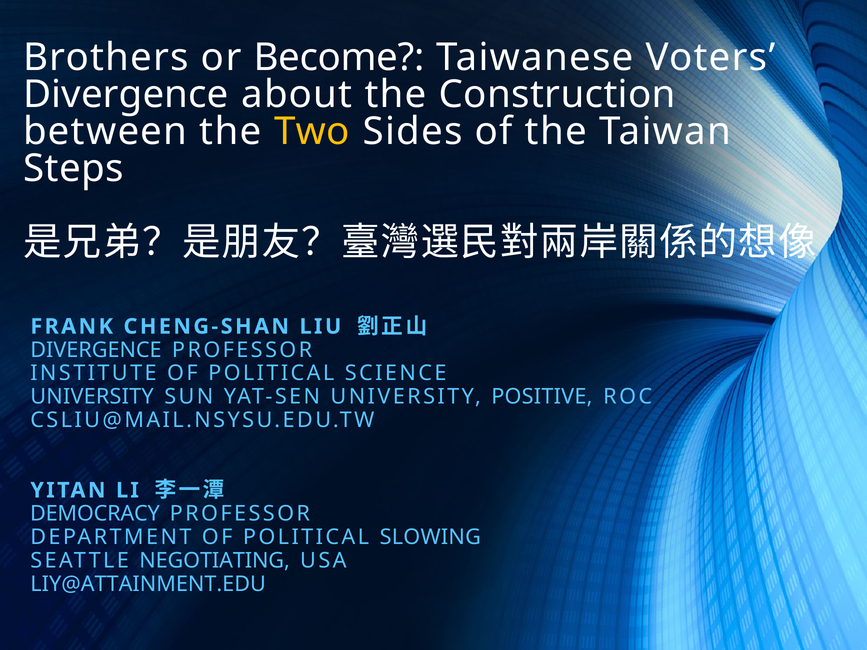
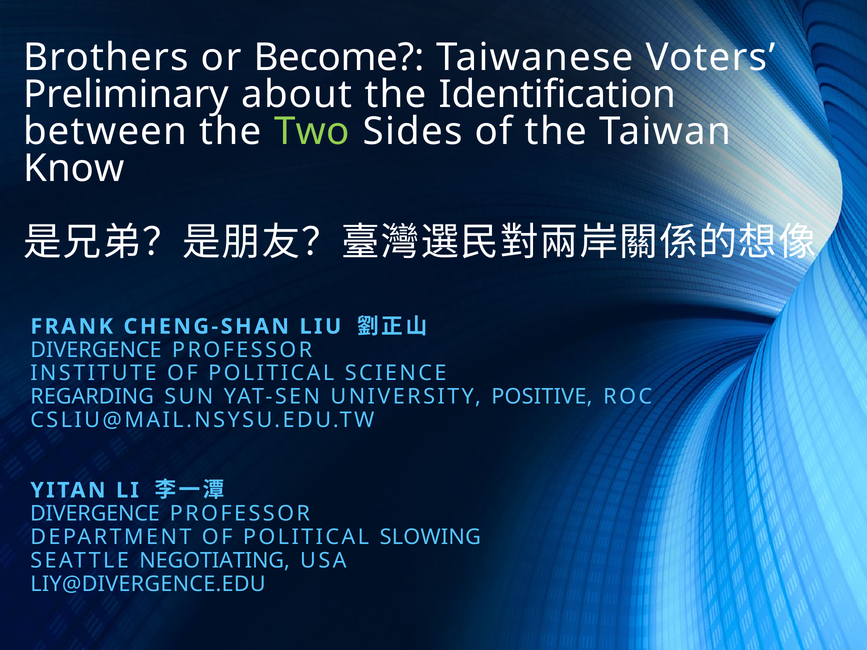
Divergence at (126, 95): Divergence -> Preliminary
Construction: Construction -> Identification
Two colour: yellow -> light green
Steps: Steps -> Know
UNIVERSITY at (92, 397): UNIVERSITY -> REGARDING
DEMOCRACY at (95, 514): DEMOCRACY -> DIVERGENCE
LIY@ATTAINMENT.EDU: LIY@ATTAINMENT.EDU -> LIY@DIVERGENCE.EDU
